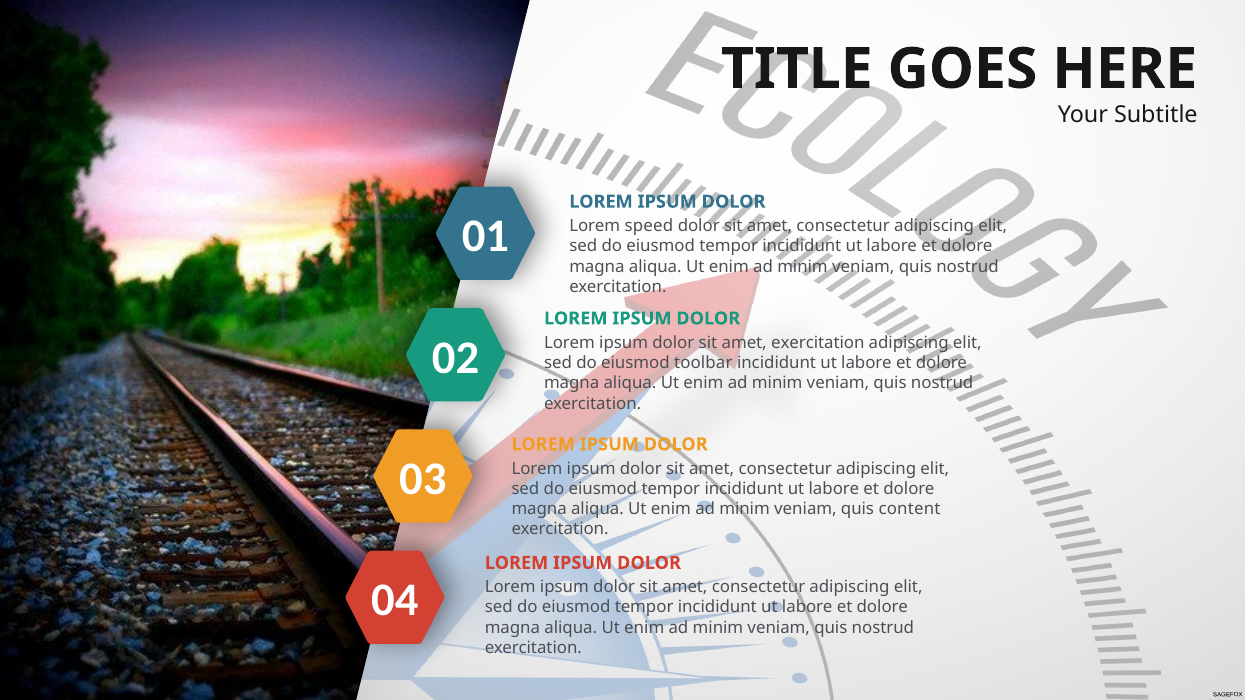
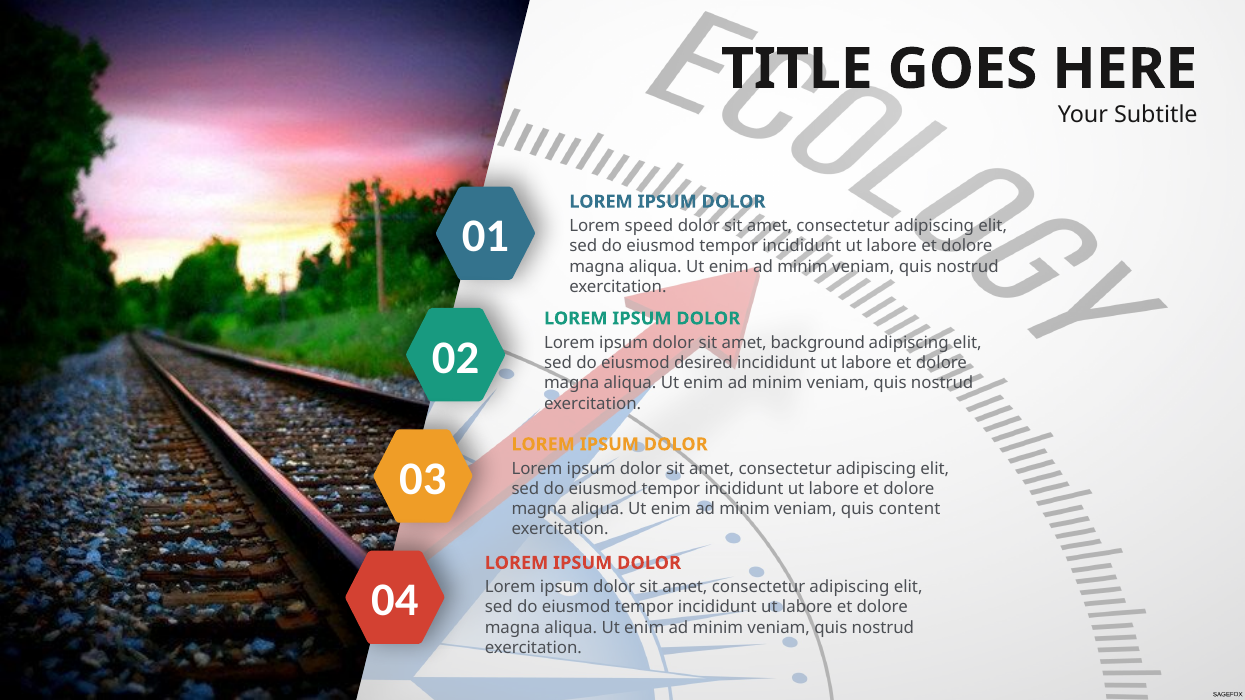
amet exercitation: exercitation -> background
toolbar: toolbar -> desired
